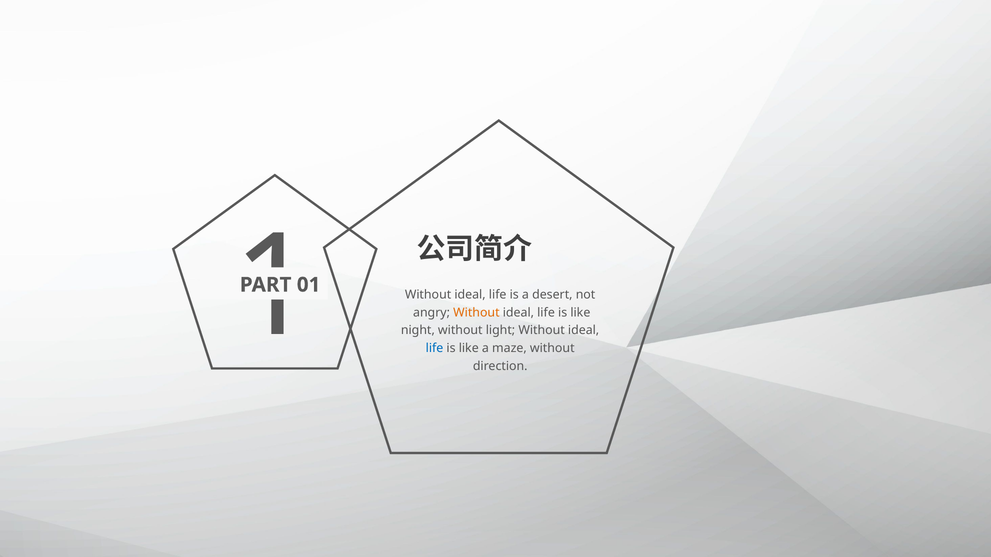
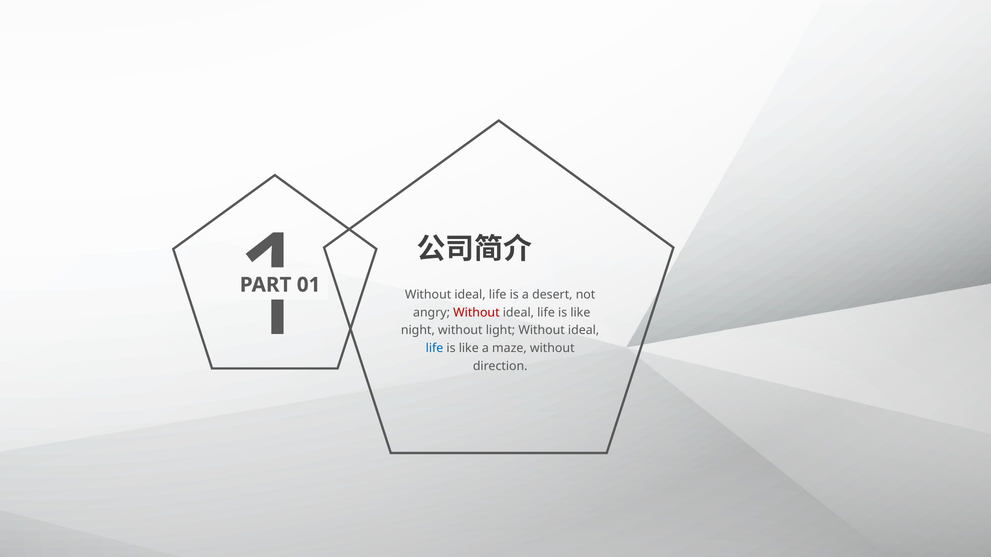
Without at (476, 313) colour: orange -> red
